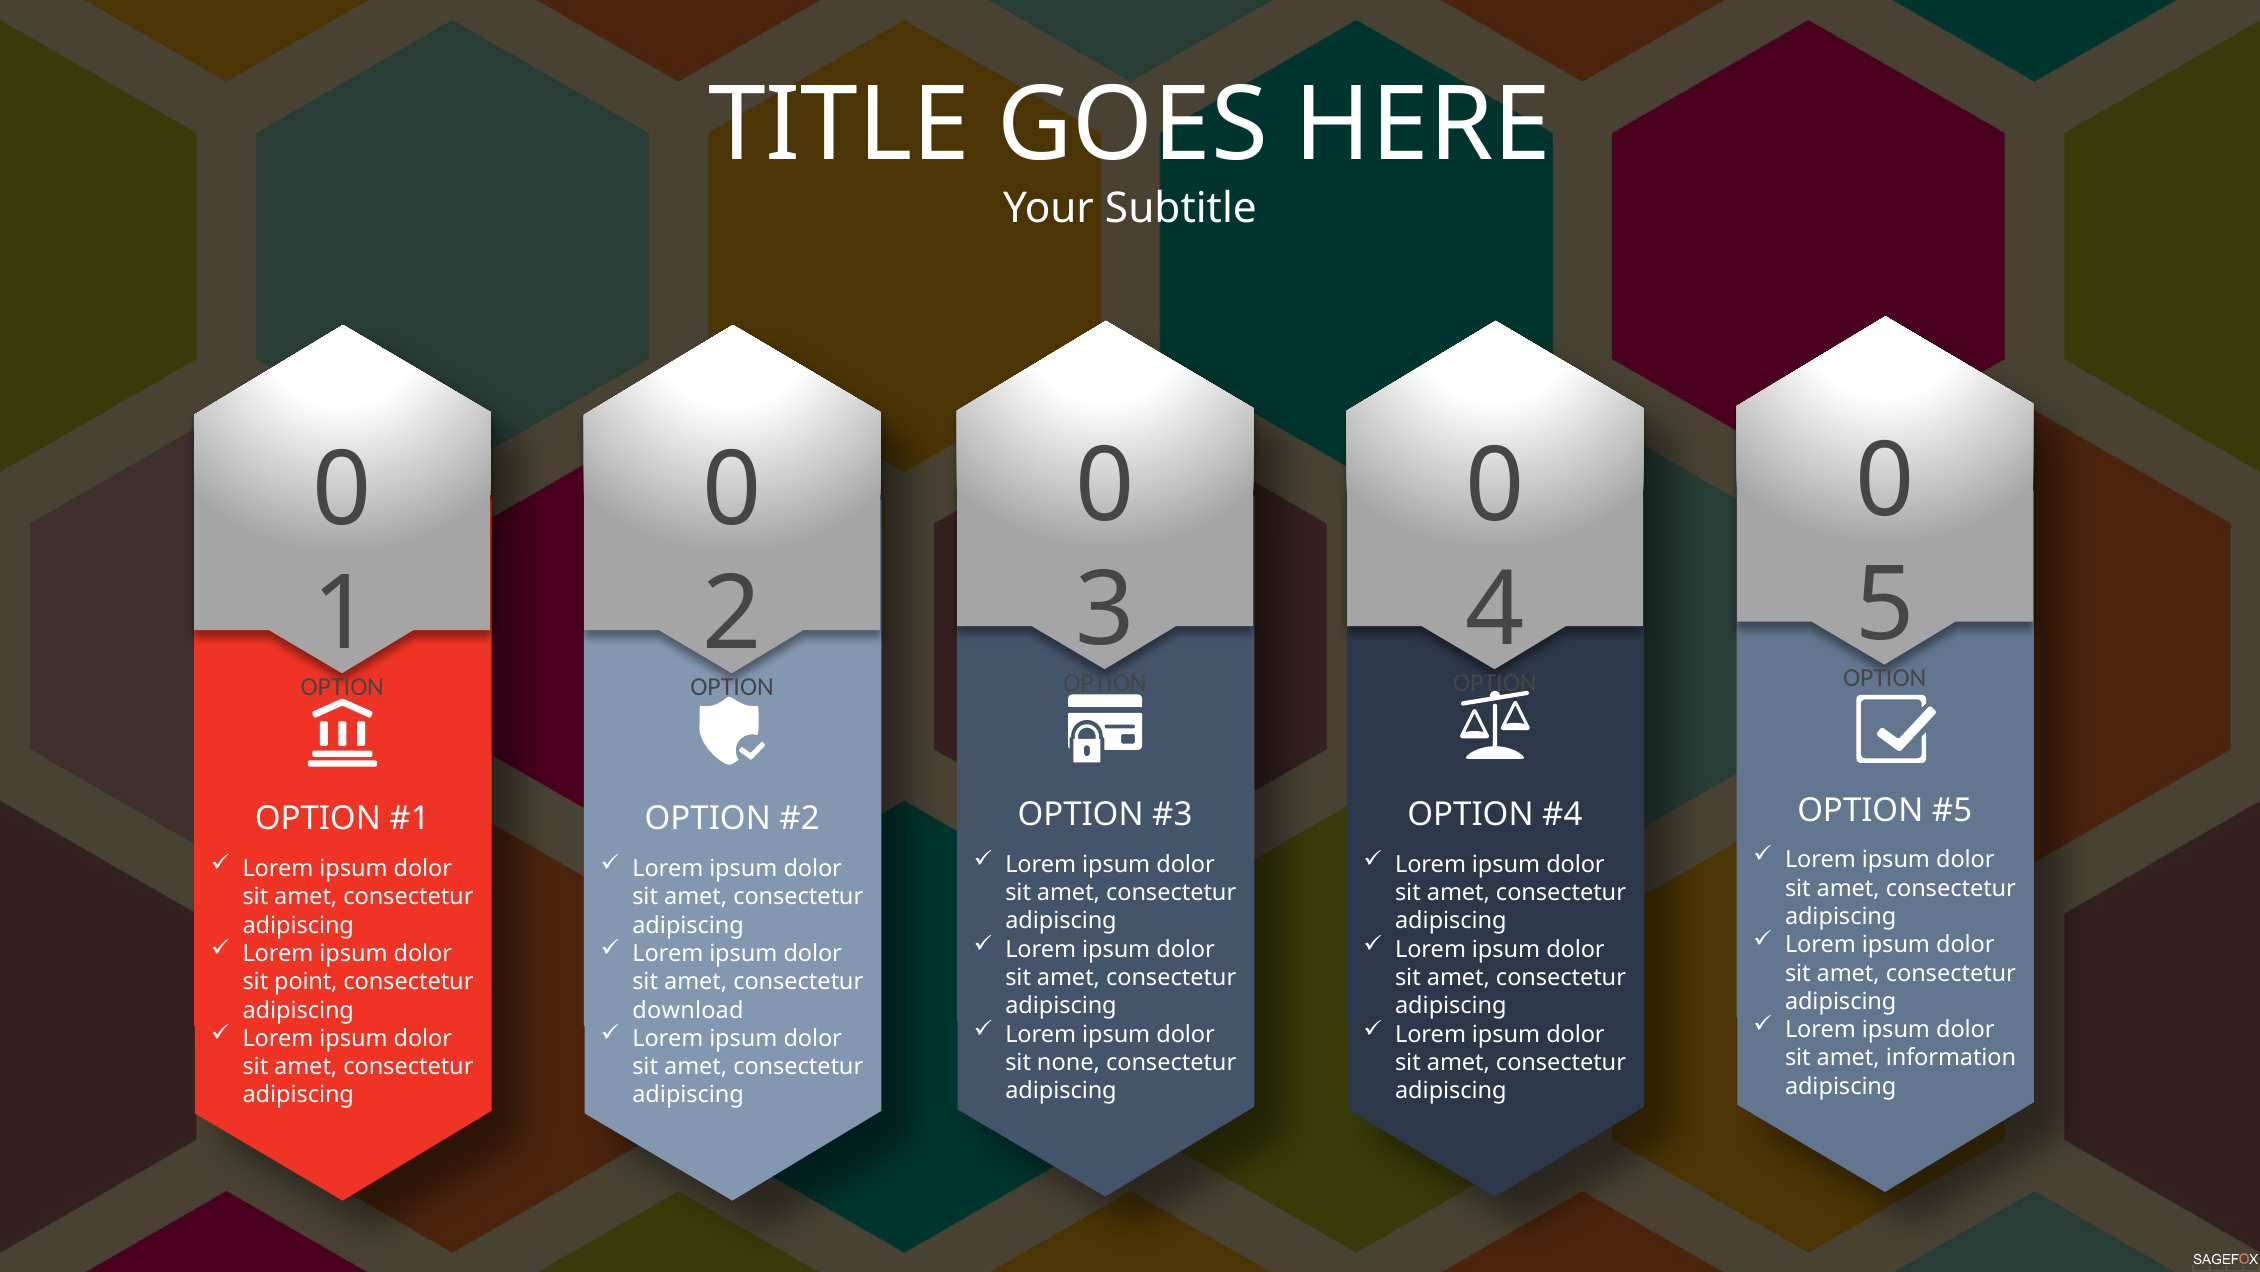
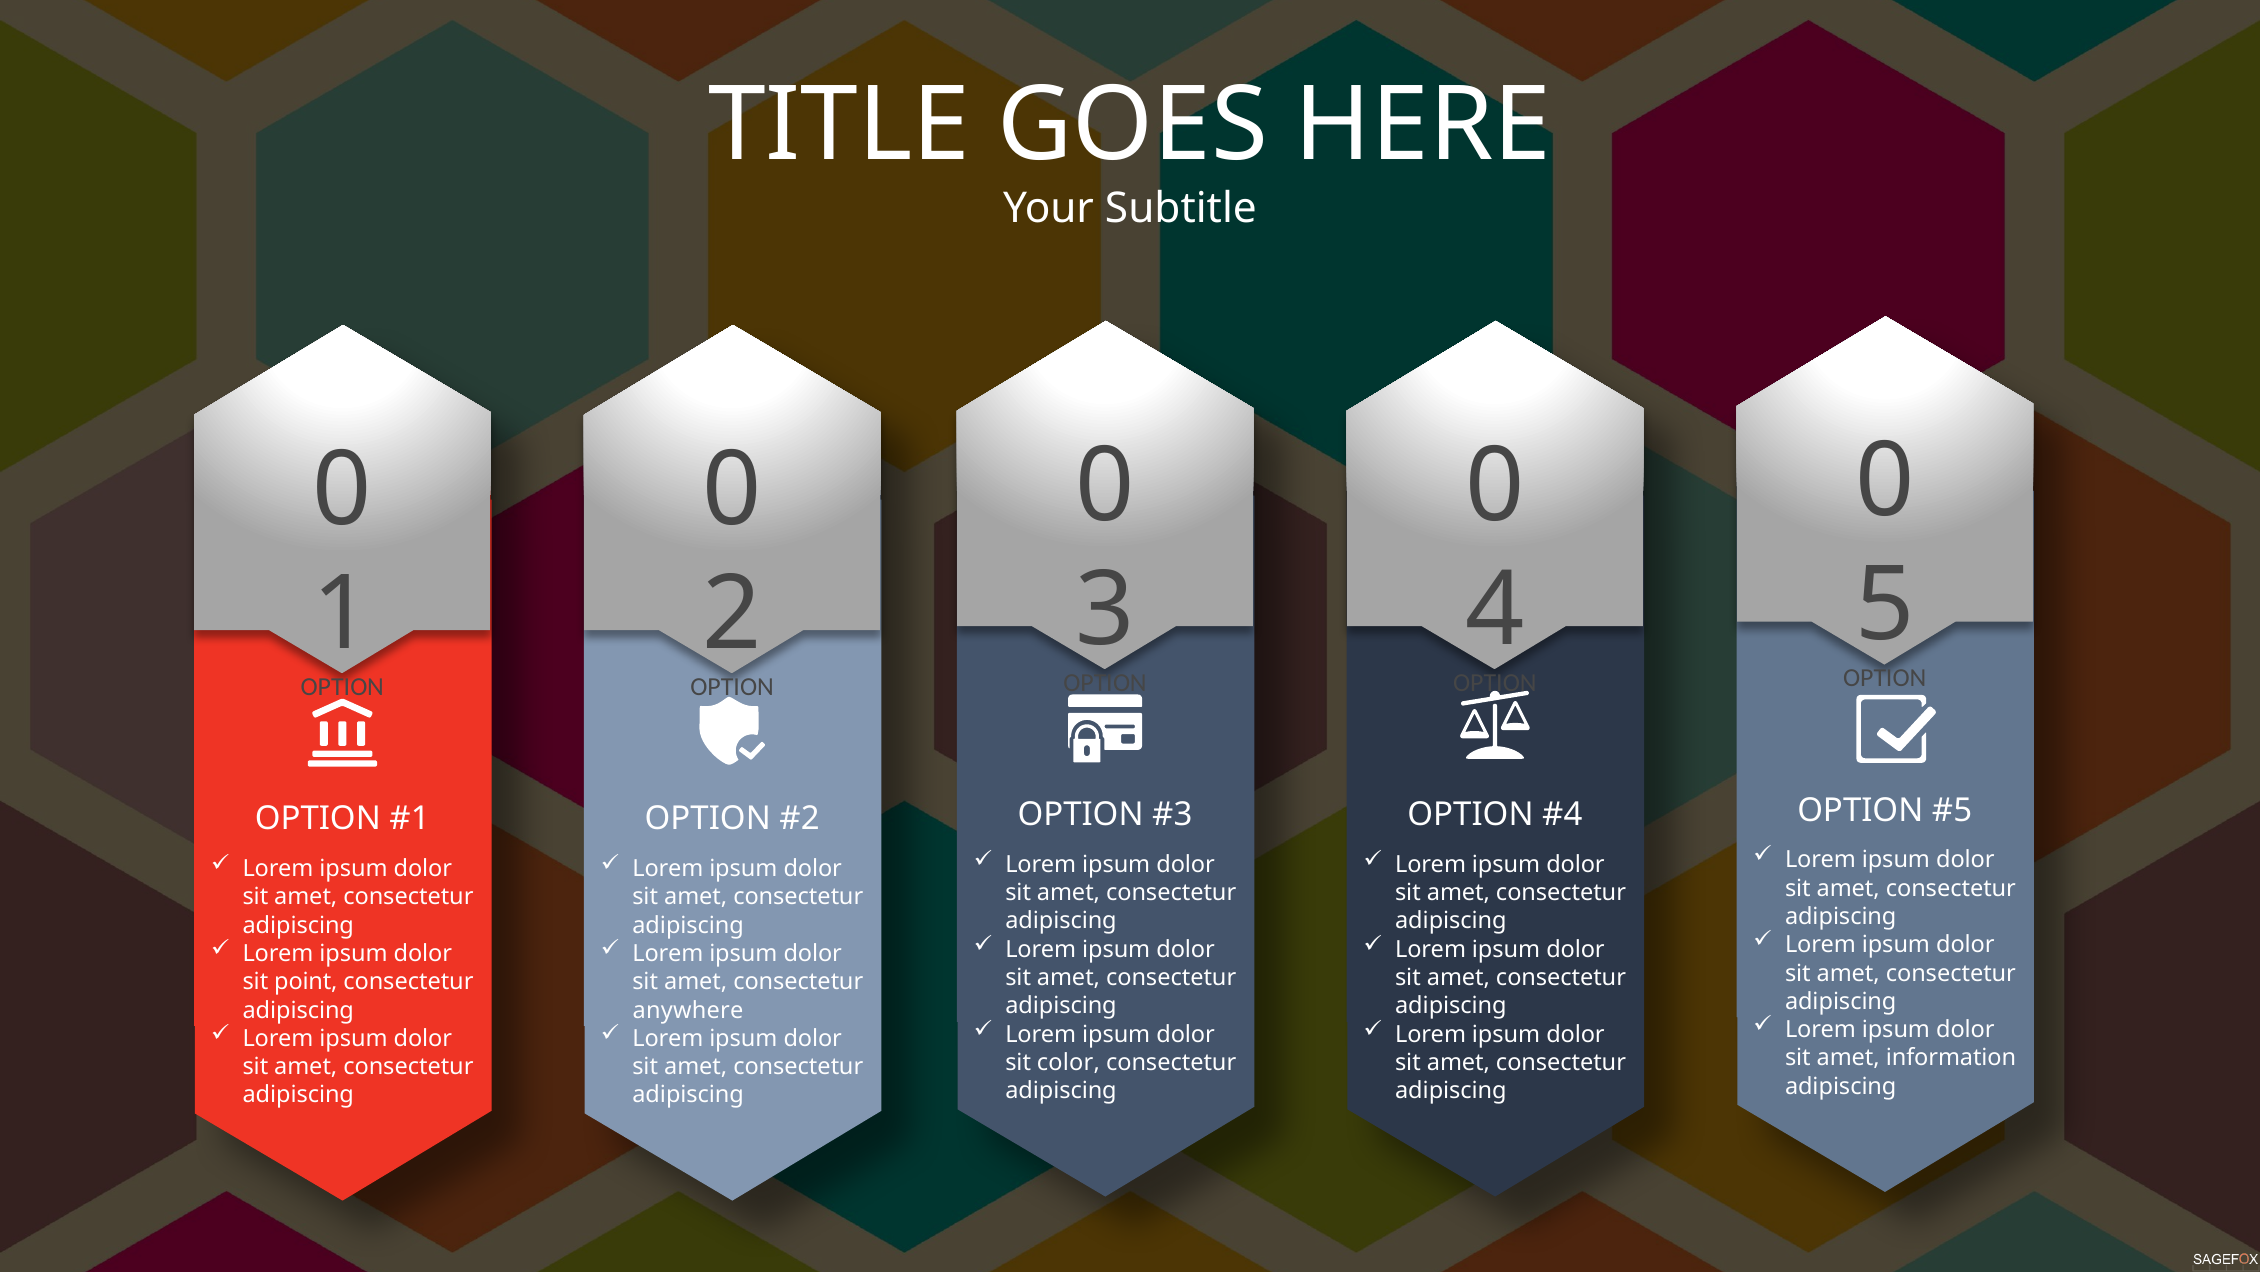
download: download -> anywhere
none: none -> color
